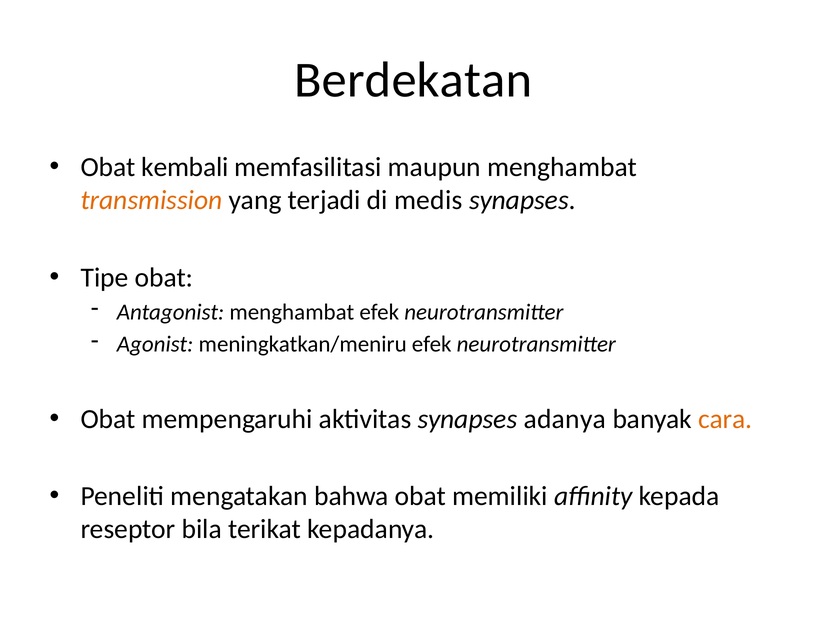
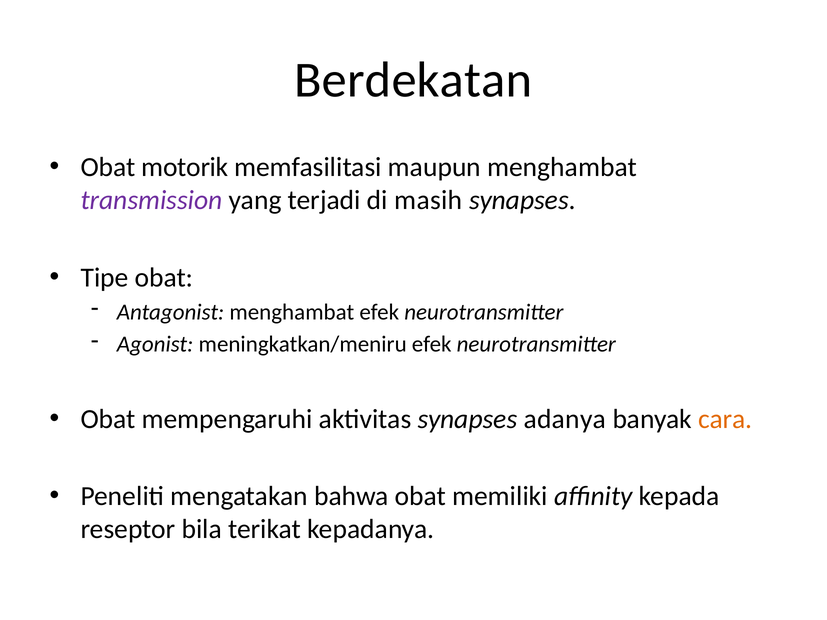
kembali: kembali -> motorik
transmission colour: orange -> purple
medis: medis -> masih
